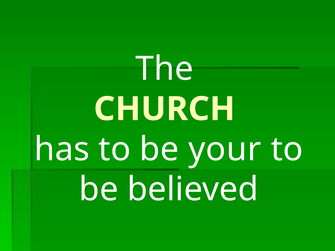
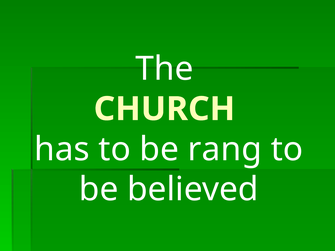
your: your -> rang
